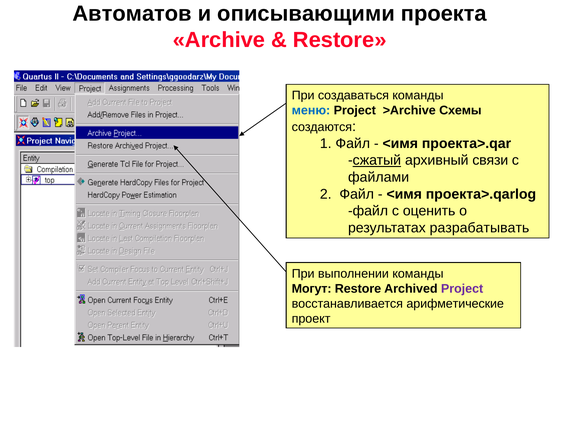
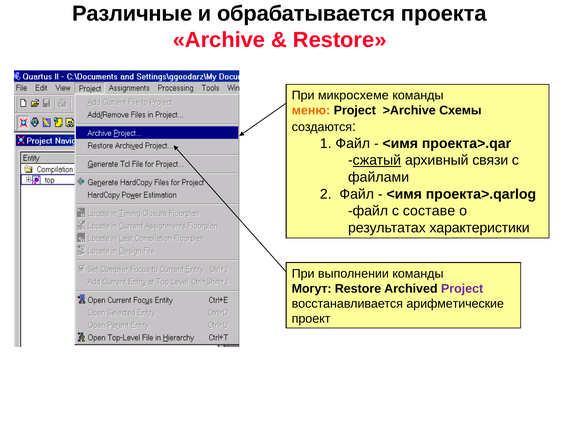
Автоматов: Автоматов -> Различные
описывающими: описывающими -> обрабатывается
создаваться: создаваться -> микросхеме
меню colour: blue -> orange
оценить: оценить -> составе
разрабатывать: разрабатывать -> характеристики
